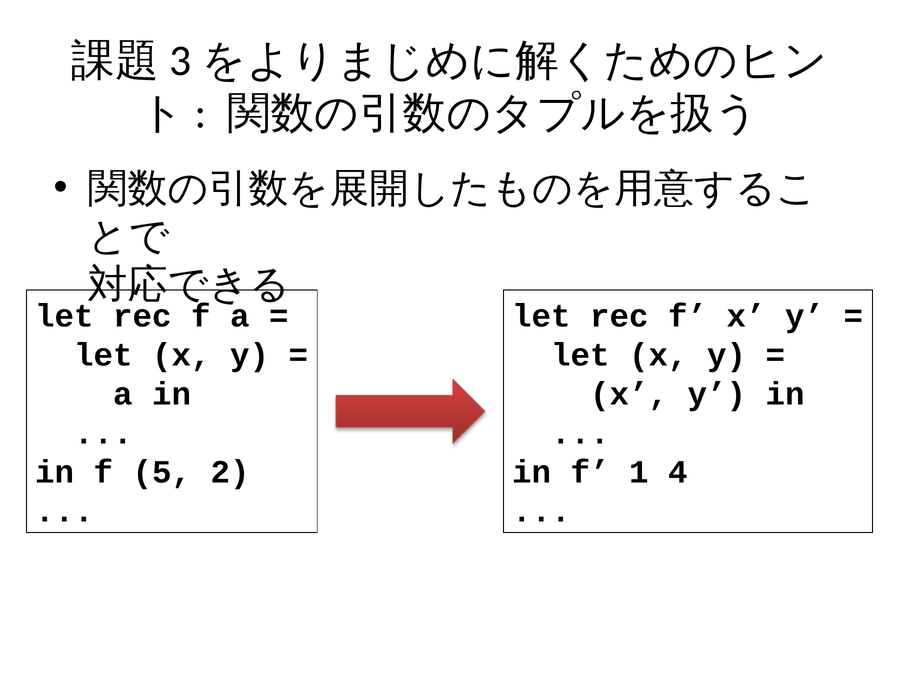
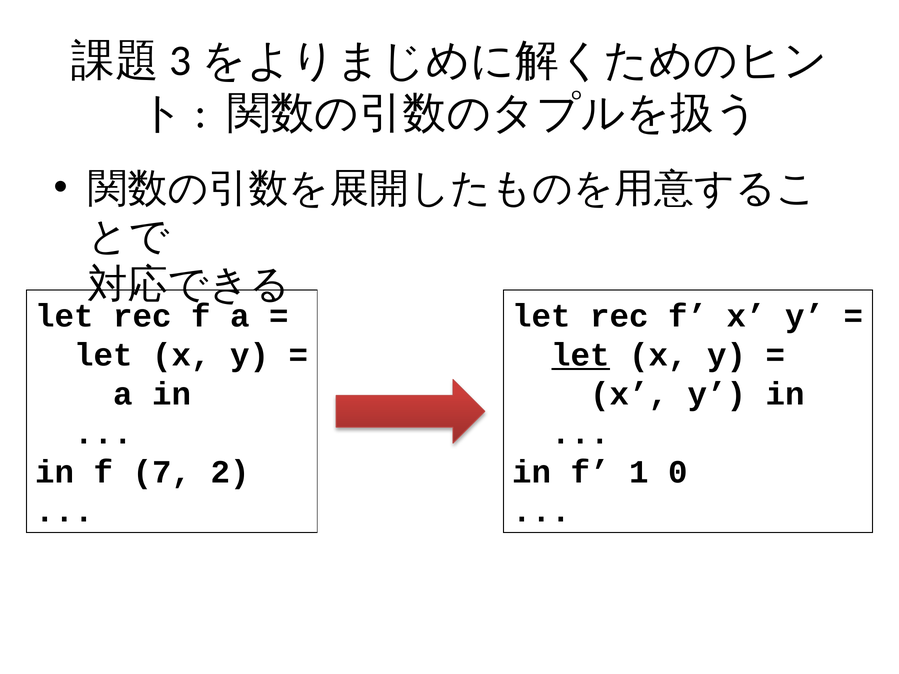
let at (581, 355) underline: none -> present
5: 5 -> 7
4: 4 -> 0
